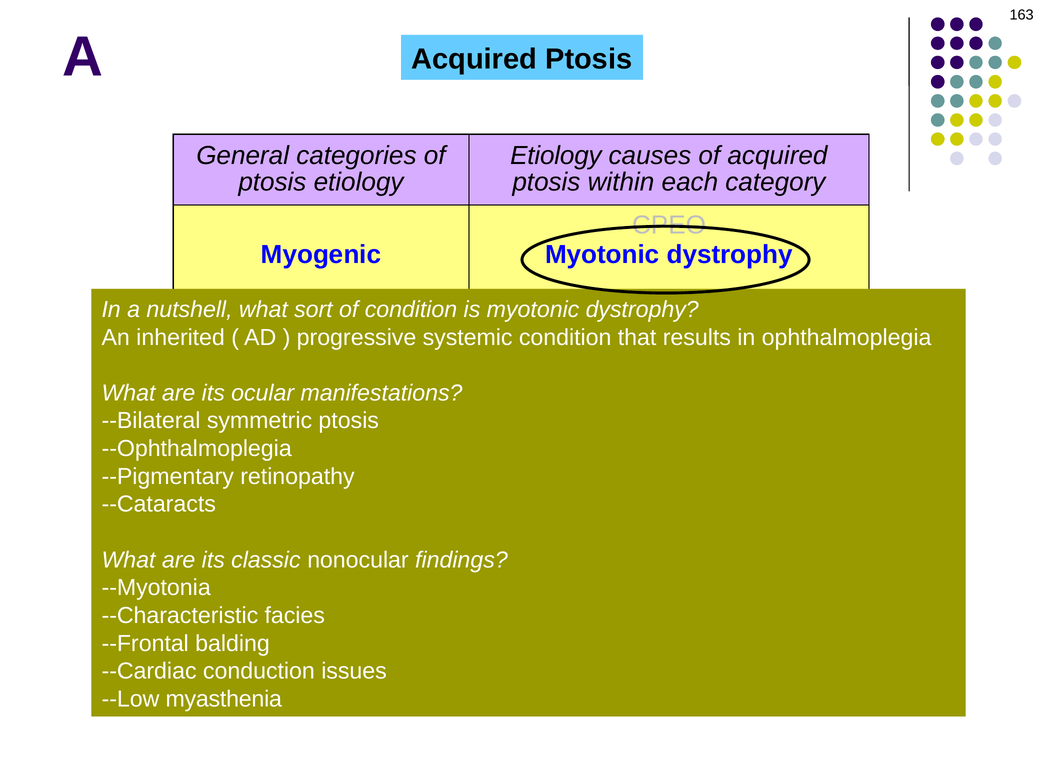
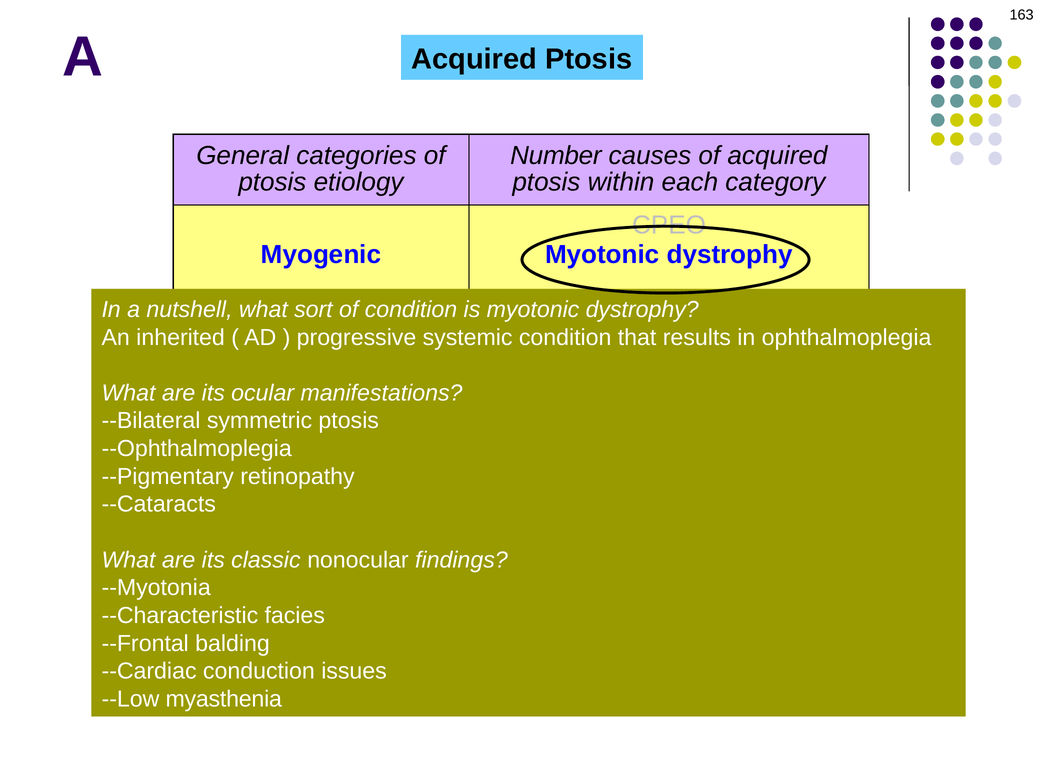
Etiology at (556, 156): Etiology -> Number
